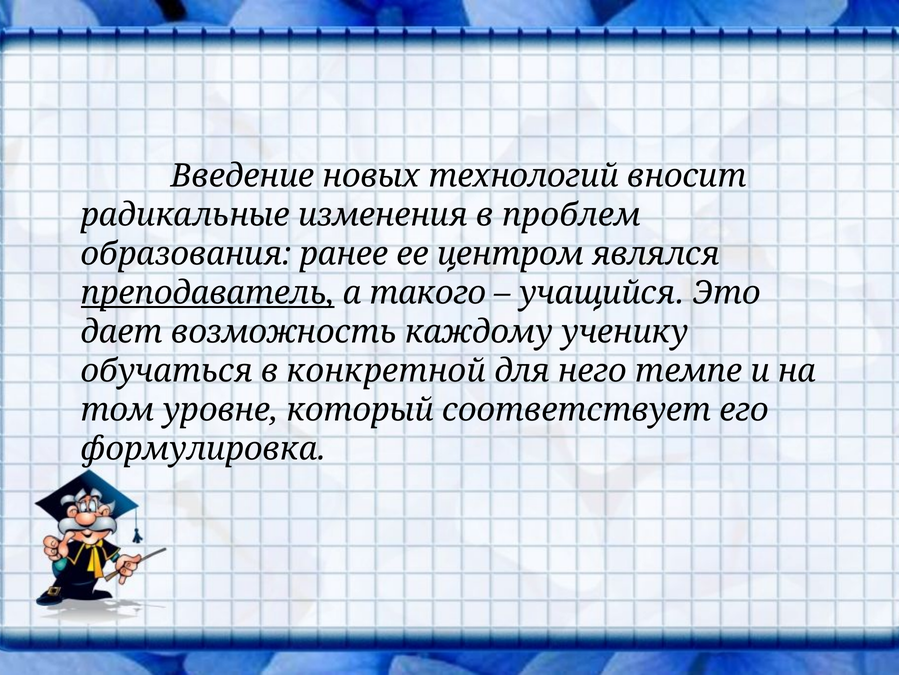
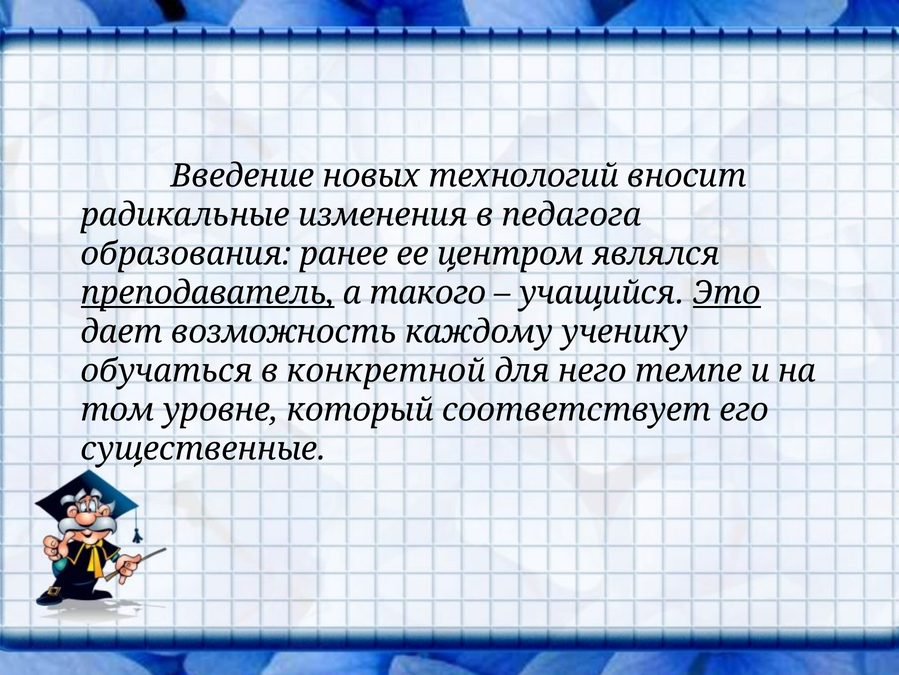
проблем: проблем -> педагога
Это underline: none -> present
формулировка: формулировка -> существенные
